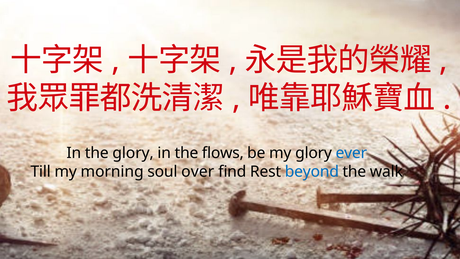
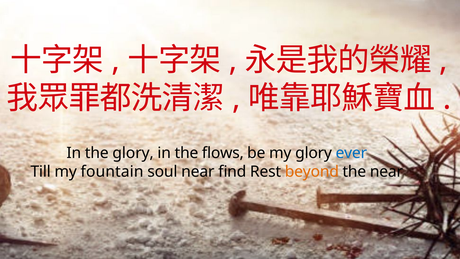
morning: morning -> fountain
soul over: over -> near
beyond colour: blue -> orange
the walk: walk -> near
